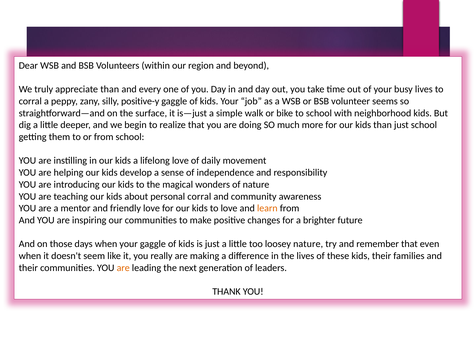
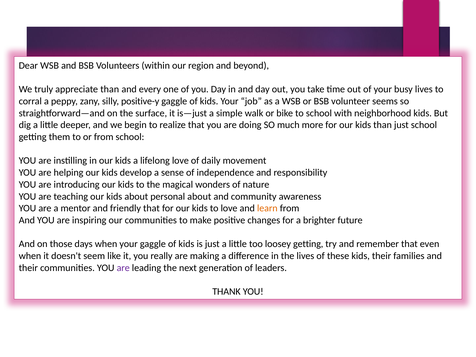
personal corral: corral -> about
friendly love: love -> that
loosey nature: nature -> getting
are at (123, 268) colour: orange -> purple
